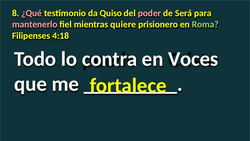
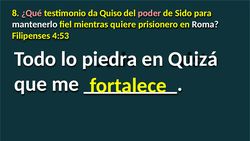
Será: Será -> Sido
mantenerlo colour: pink -> white
Roma colour: light green -> white
4:18: 4:18 -> 4:53
contra: contra -> piedra
Voces: Voces -> Quizá
